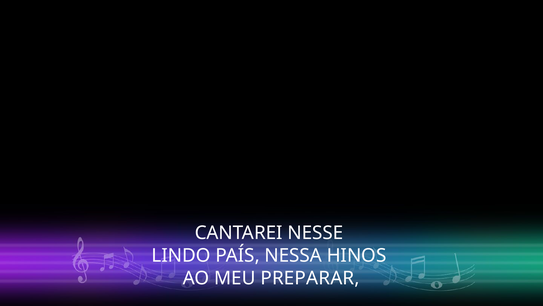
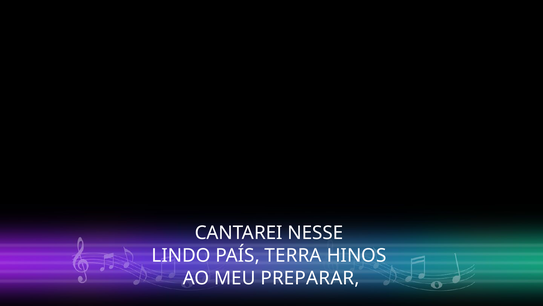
NESSA: NESSA -> TERRA
